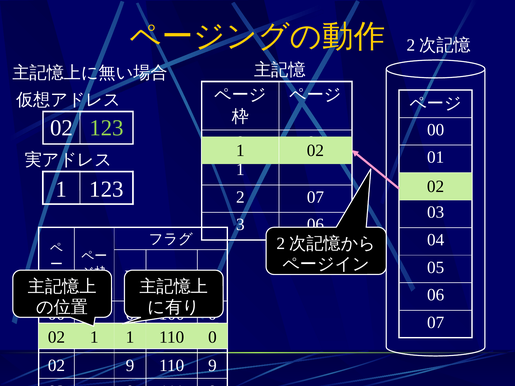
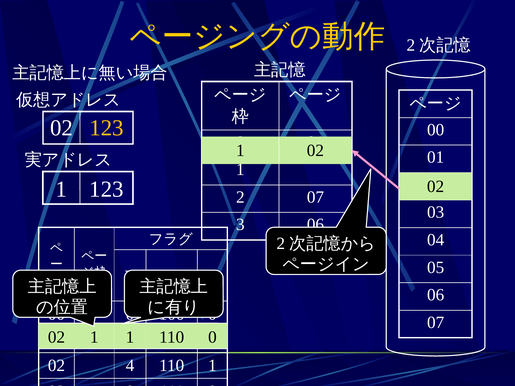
123 at (107, 128) colour: light green -> yellow
02 9: 9 -> 4
9 at (212, 366): 9 -> 1
